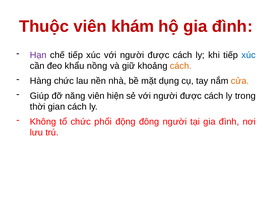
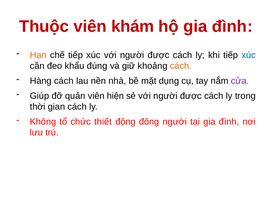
Hạn colour: purple -> orange
nồng: nồng -> đúng
Hàng chức: chức -> cách
cửa colour: orange -> purple
năng: năng -> quản
phổi: phổi -> thiết
